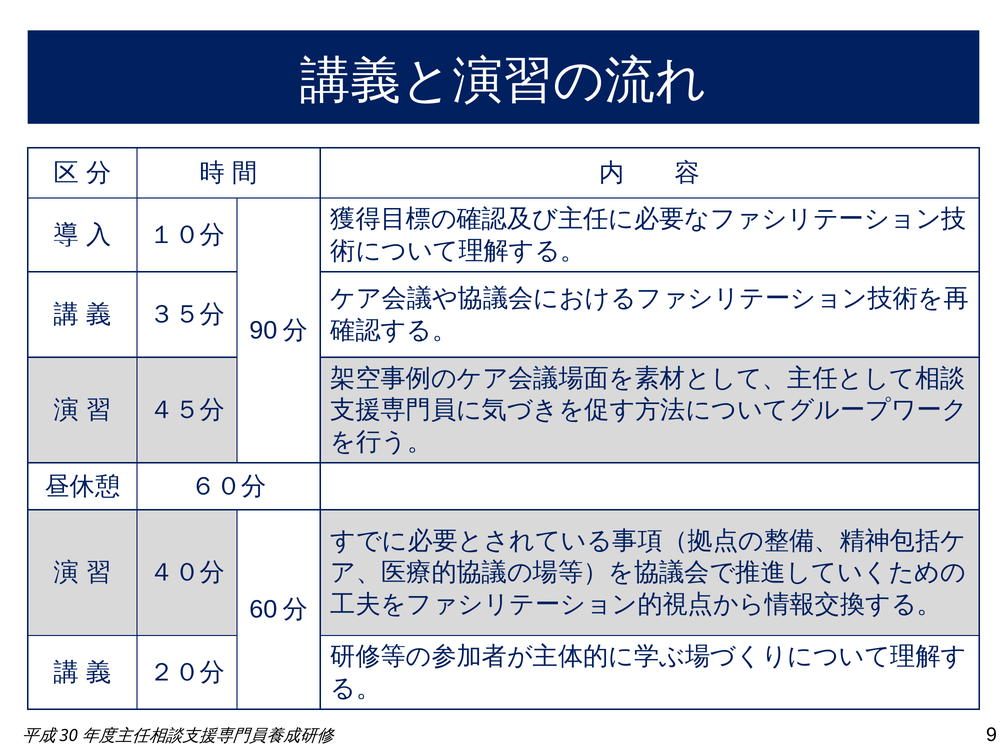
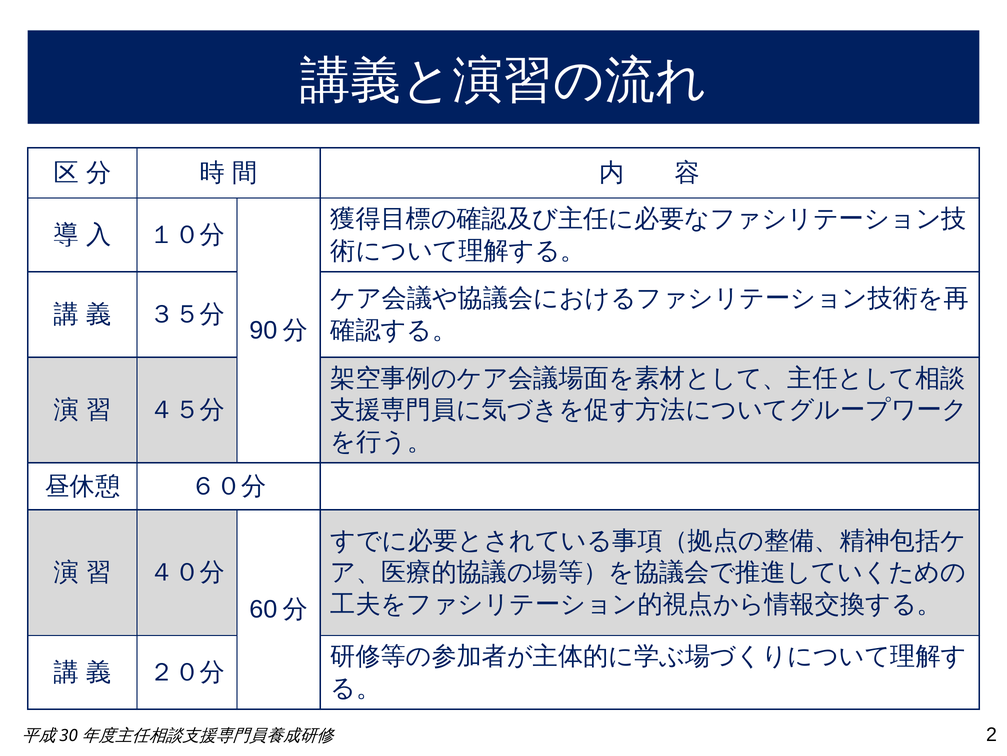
9: 9 -> 2
